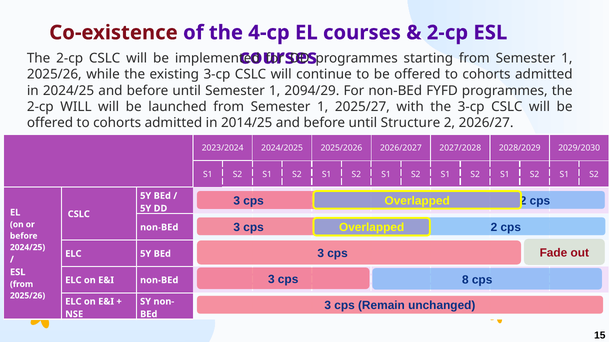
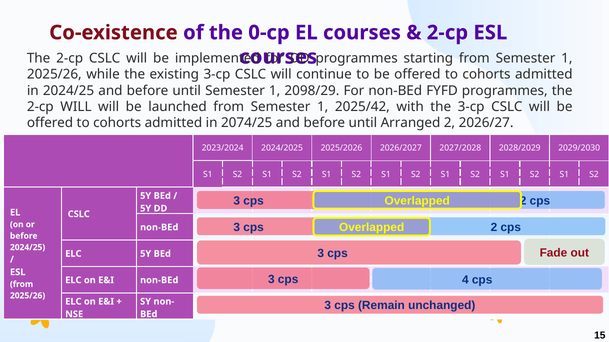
4-cp: 4-cp -> 0-cp
2094/29: 2094/29 -> 2098/29
2025/27: 2025/27 -> 2025/42
2014/25: 2014/25 -> 2074/25
Structure: Structure -> Arranged
8: 8 -> 4
